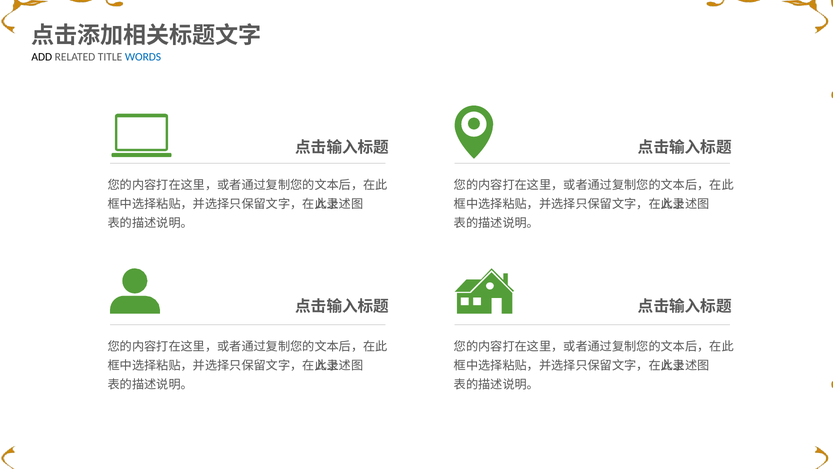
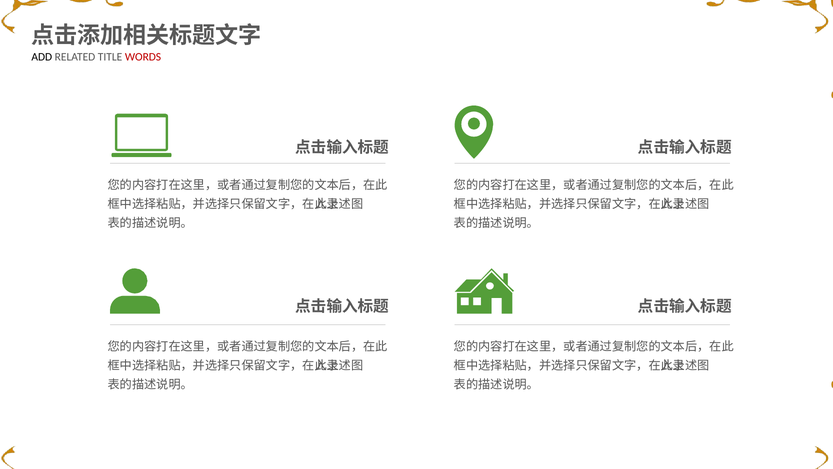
WORDS colour: blue -> red
